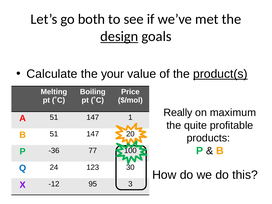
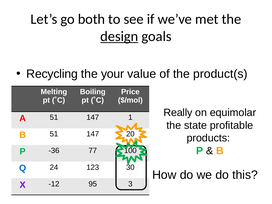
Calculate: Calculate -> Recycling
product(s underline: present -> none
maximum: maximum -> equimolar
quite: quite -> state
